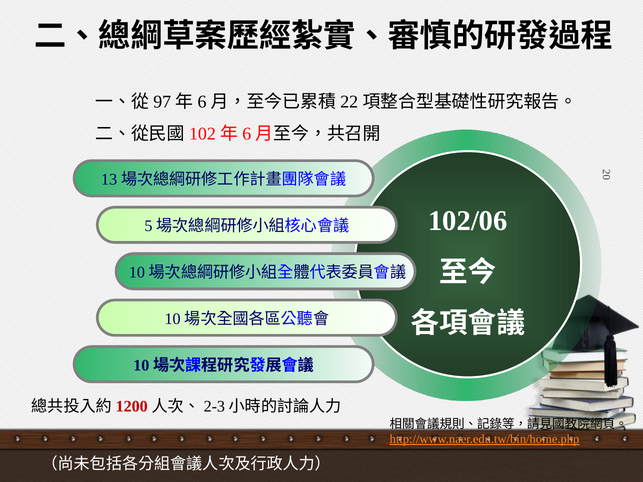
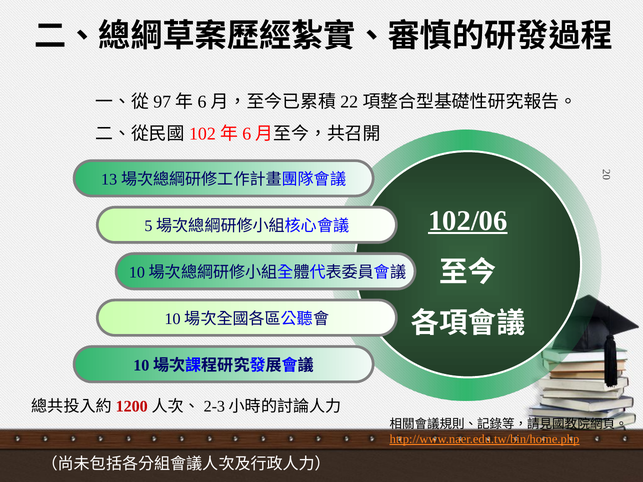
102/06 underline: none -> present
